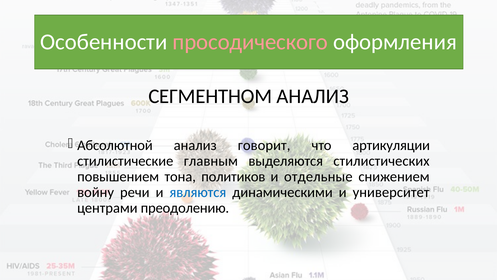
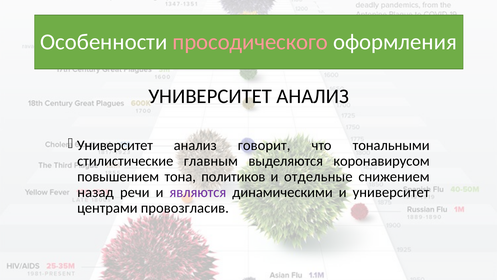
СЕГМЕНТНОМ at (210, 96): СЕГМЕНТНОМ -> УНИВЕРСИТЕТ
Абсолютной at (115, 145): Абсолютной -> Университет
артикуляции: артикуляции -> тональными
стилистических: стилистических -> коронавирусом
войну: войну -> назад
являются colour: blue -> purple
преодолению: преодолению -> провозгласив
